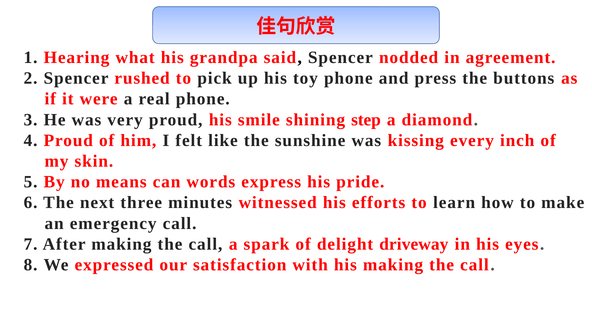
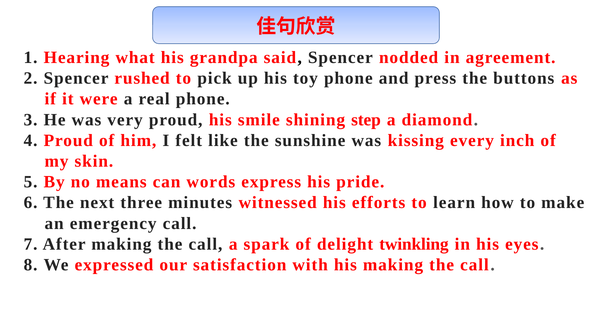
driveway: driveway -> twinkling
